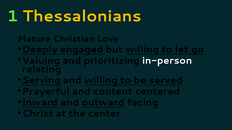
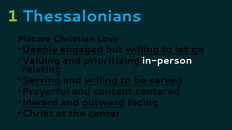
Thessalonians colour: yellow -> light blue
